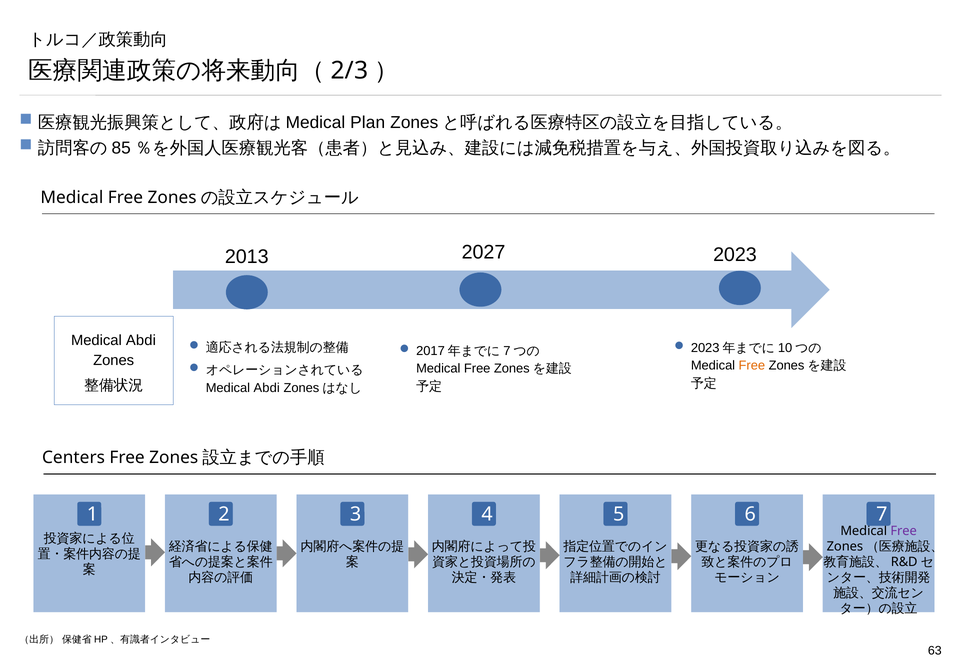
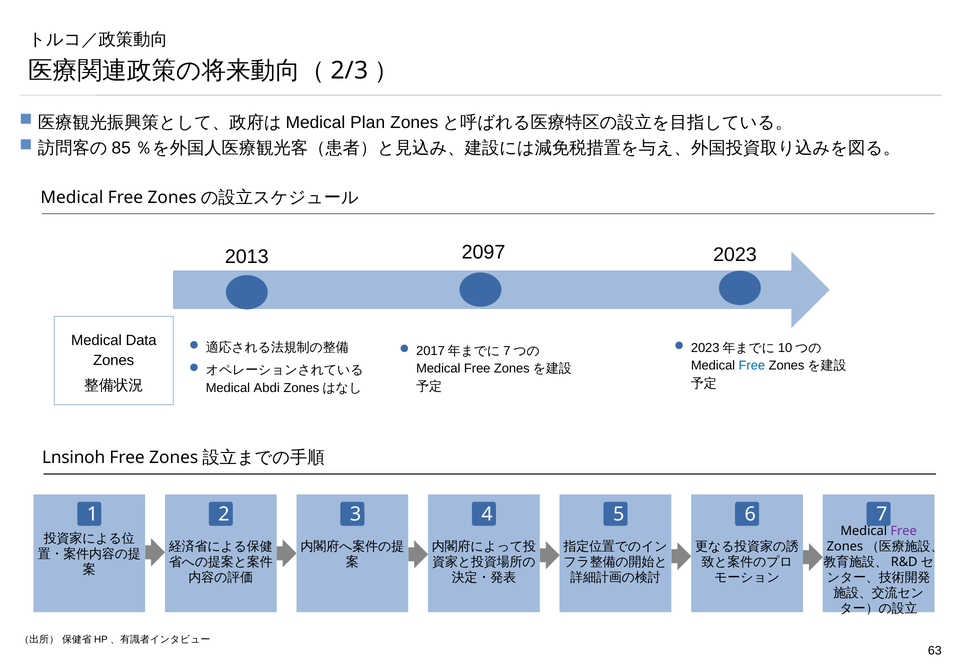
2027: 2027 -> 2097
Abdi at (141, 340): Abdi -> Data
Free at (752, 366) colour: orange -> blue
Centers: Centers -> Lnsinoh
